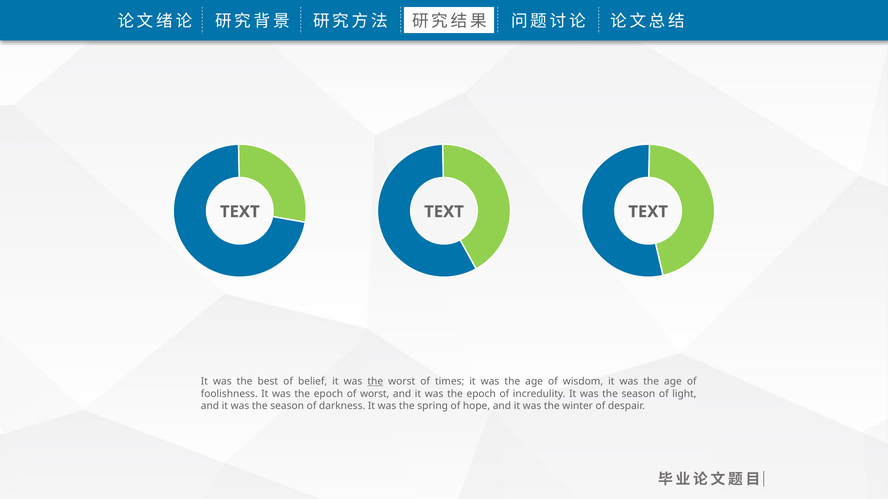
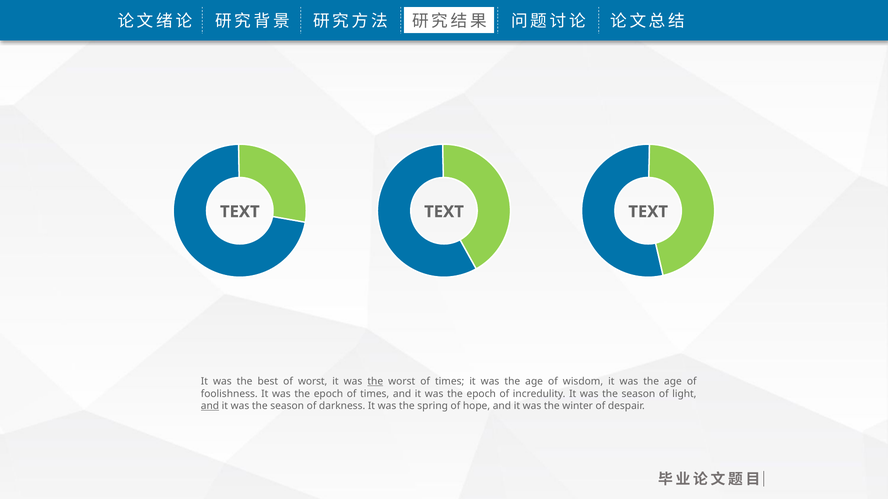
of belief: belief -> worst
epoch of worst: worst -> times
and at (210, 406) underline: none -> present
